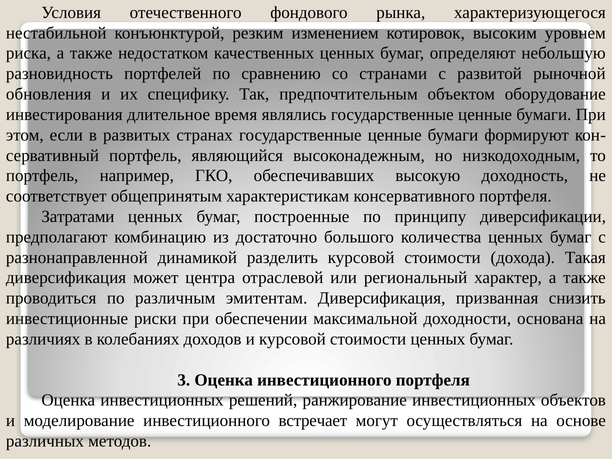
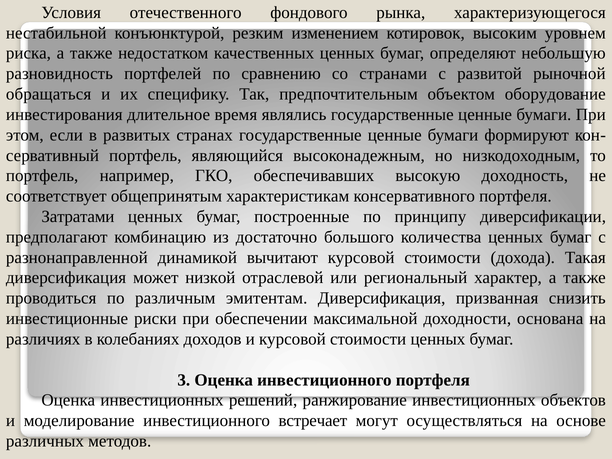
обновления: обновления -> обращаться
разделить: разделить -> вычитают
центра: центра -> низкой
